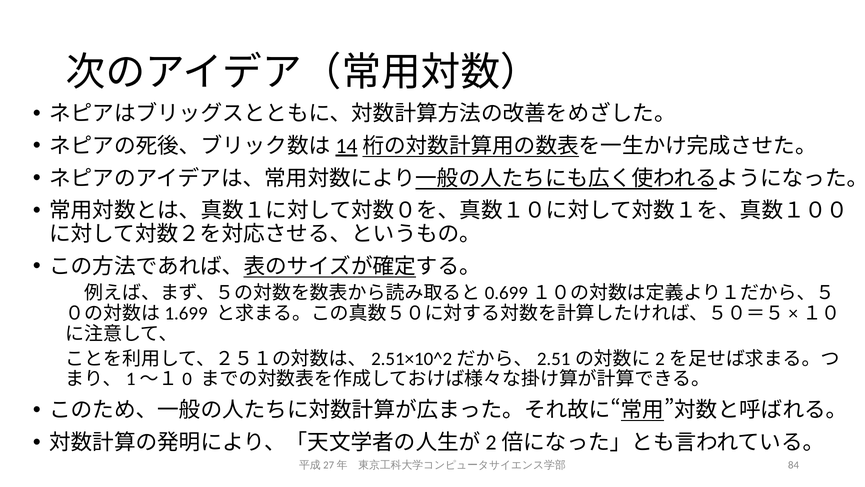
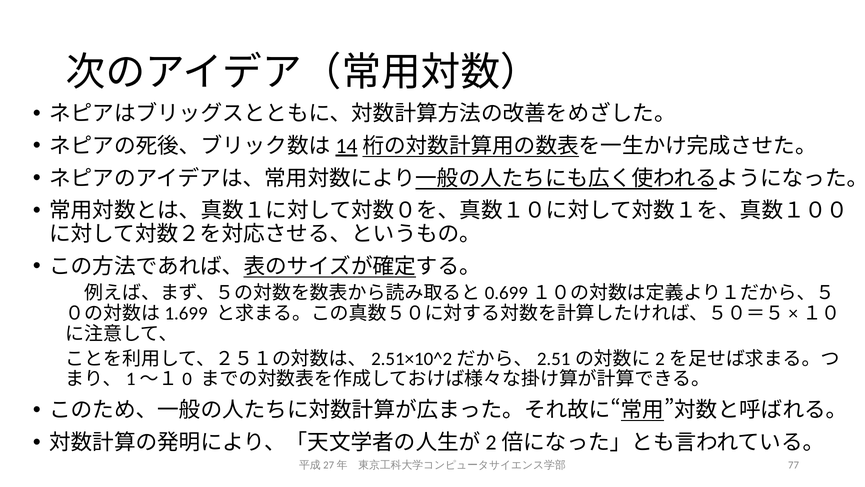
84: 84 -> 77
